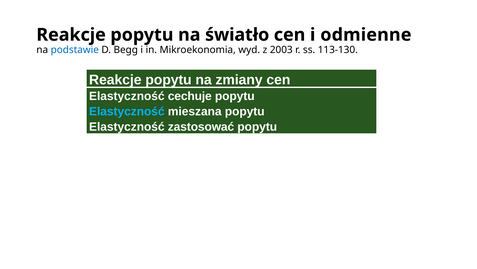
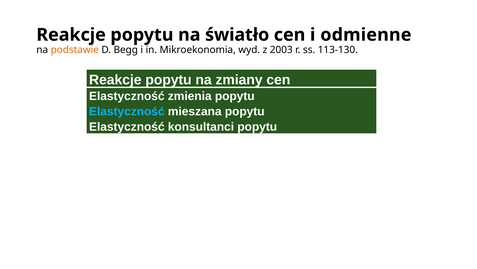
podstawie colour: blue -> orange
cechuje: cechuje -> zmienia
zastosować: zastosować -> konsultanci
